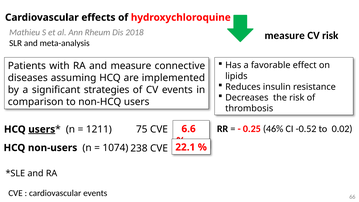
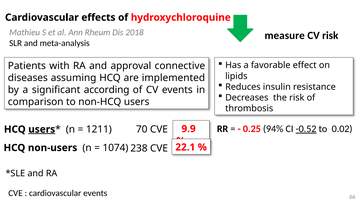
and measure: measure -> approval
strategies: strategies -> according
46%: 46% -> 94%
-0.52 underline: none -> present
6.6: 6.6 -> 9.9
75: 75 -> 70
